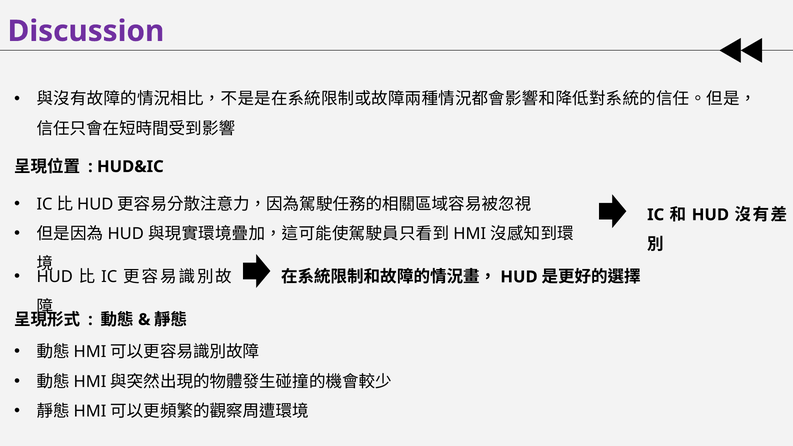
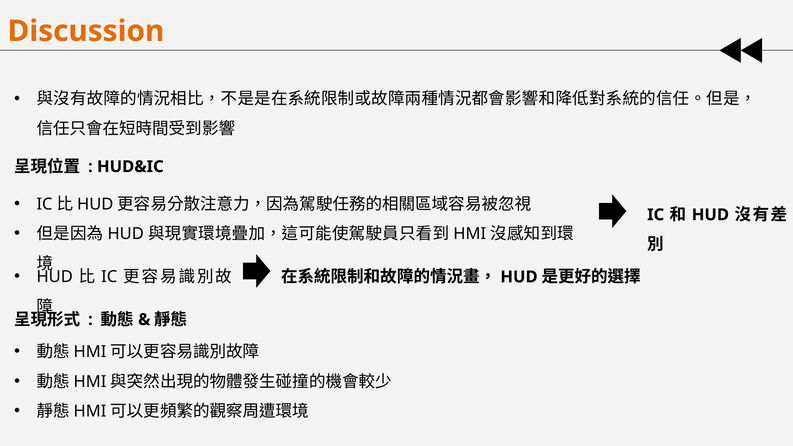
Discussion colour: purple -> orange
